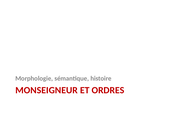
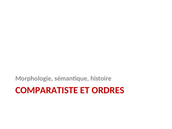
MONSEIGNEUR: MONSEIGNEUR -> COMPARATISTE
